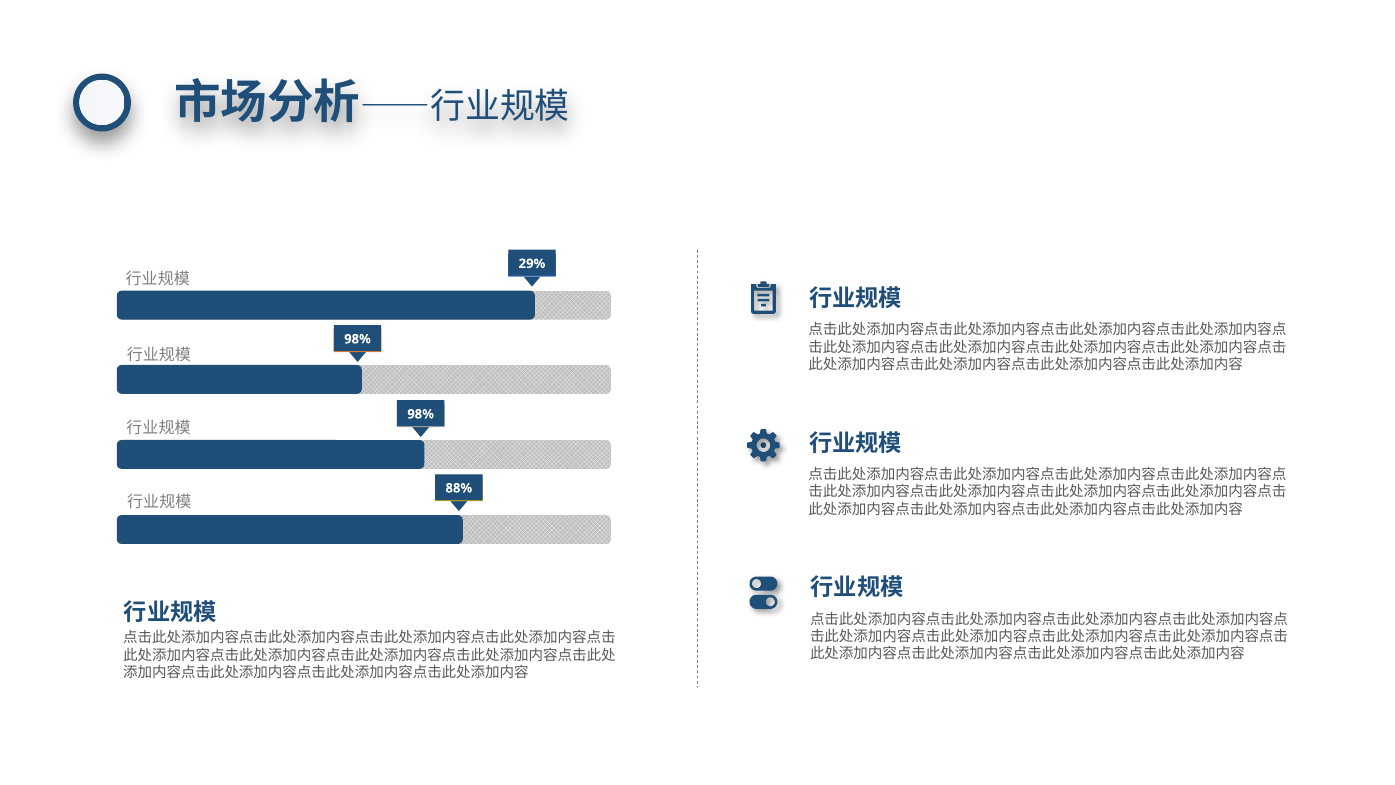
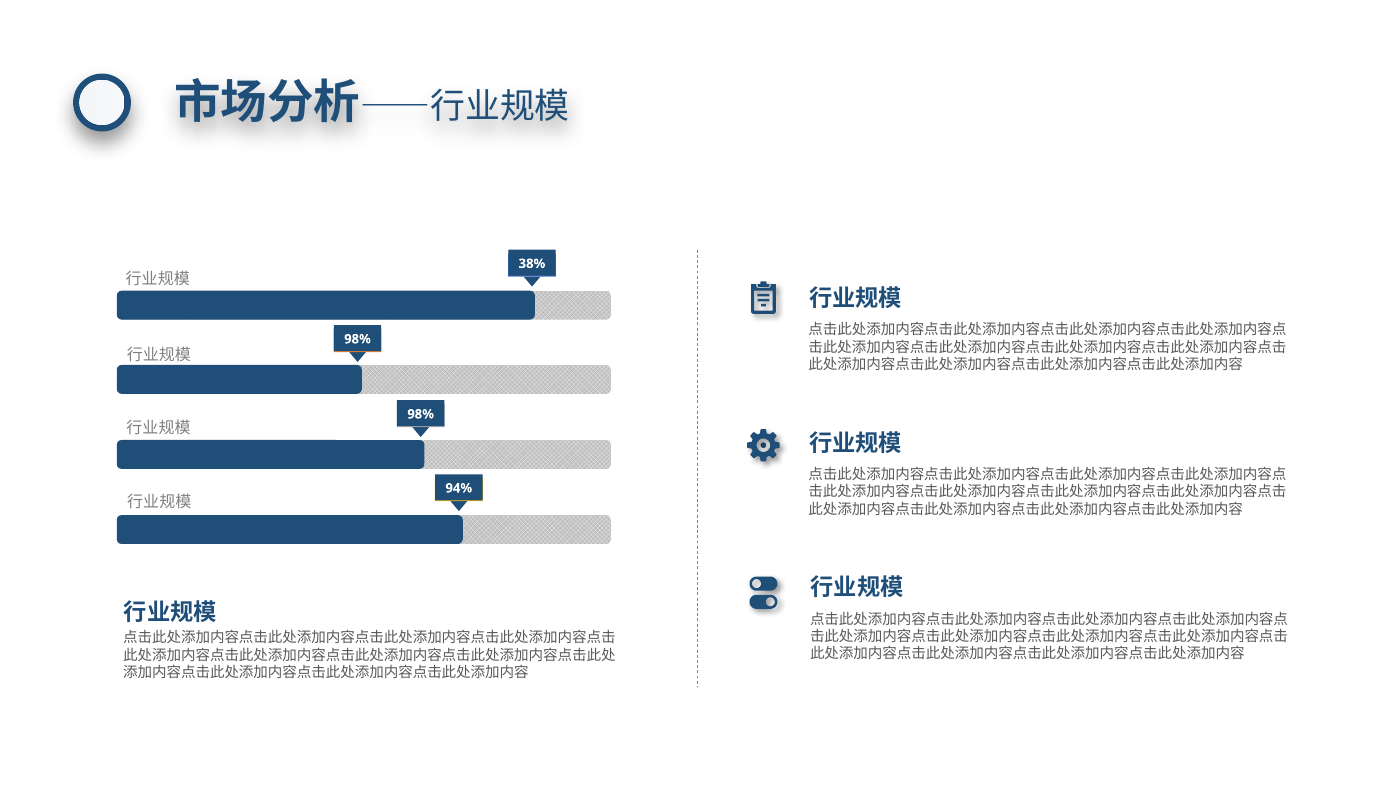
29%: 29% -> 38%
88%: 88% -> 94%
